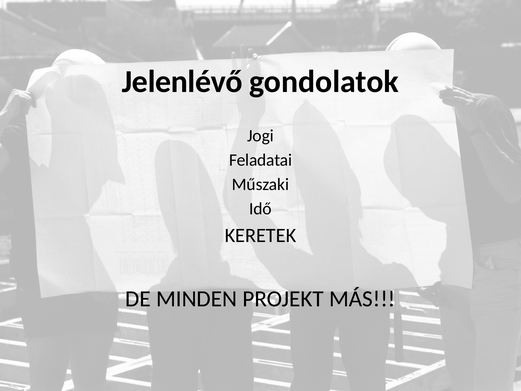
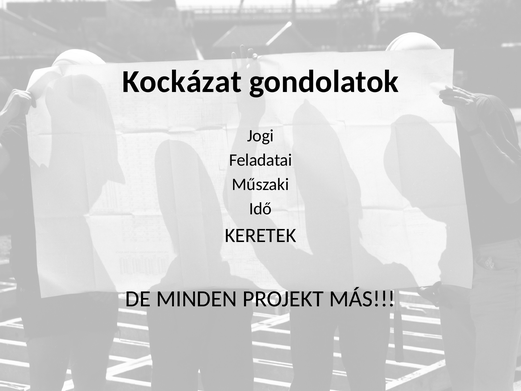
Jelenlévő: Jelenlévő -> Kockázat
